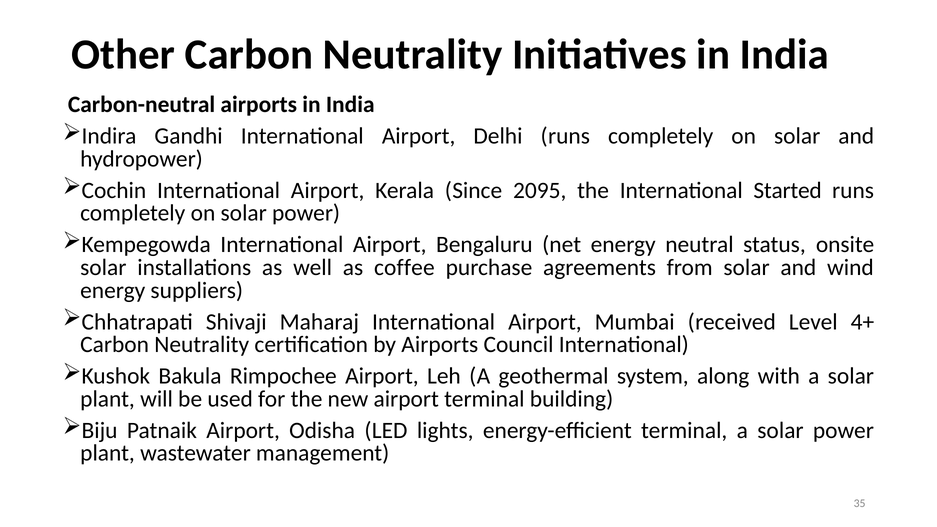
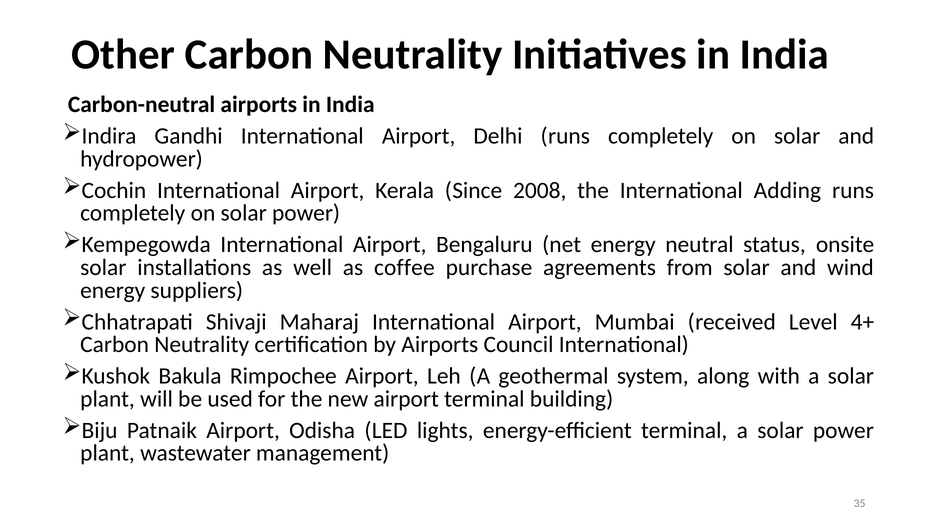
2095: 2095 -> 2008
Started: Started -> Adding
